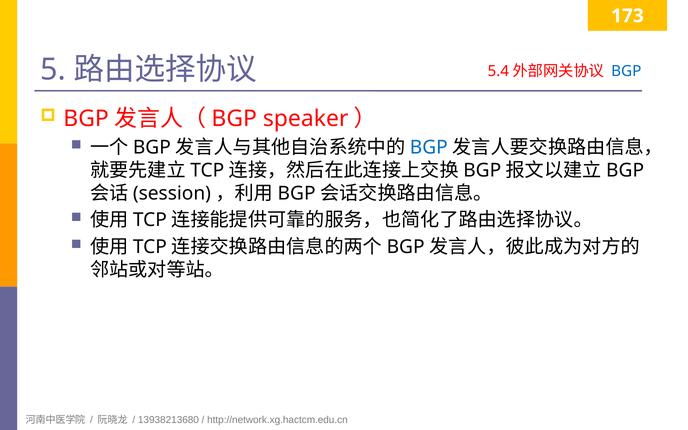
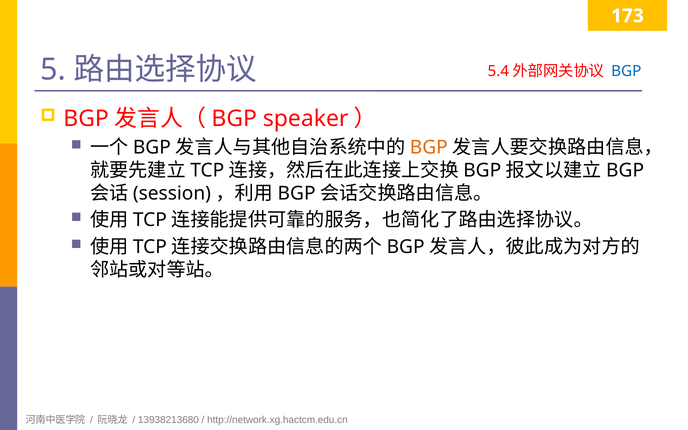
BGP at (429, 148) colour: blue -> orange
